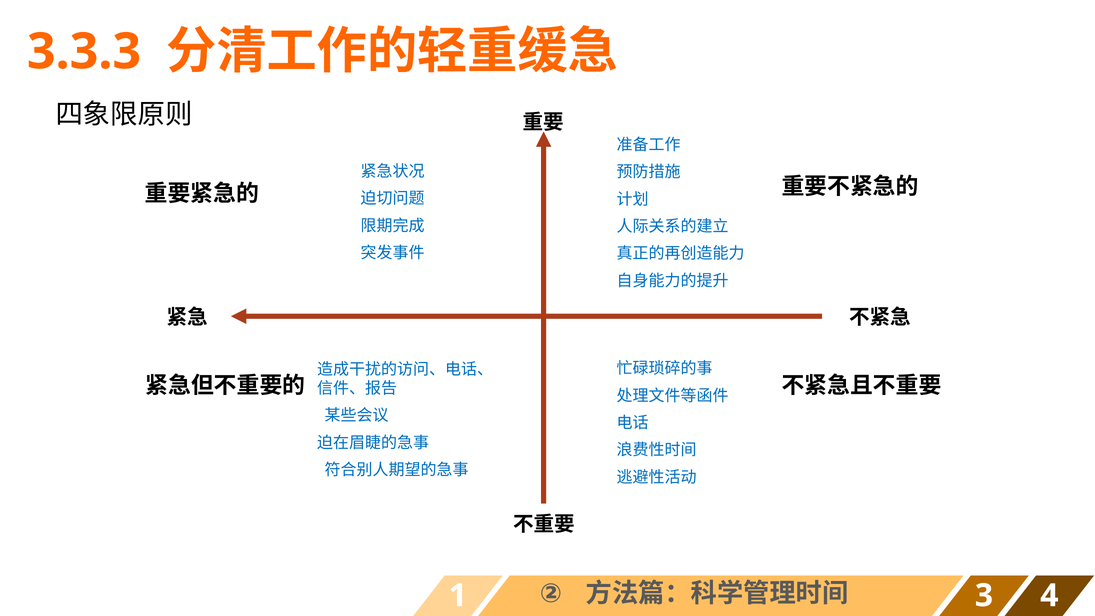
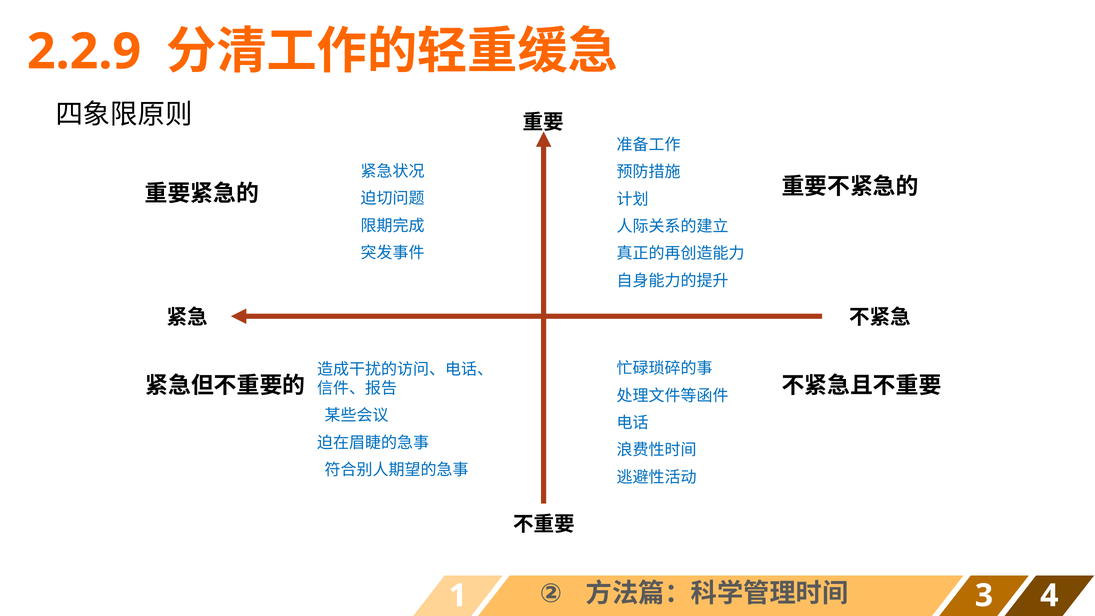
3.3.3: 3.3.3 -> 2.2.9
